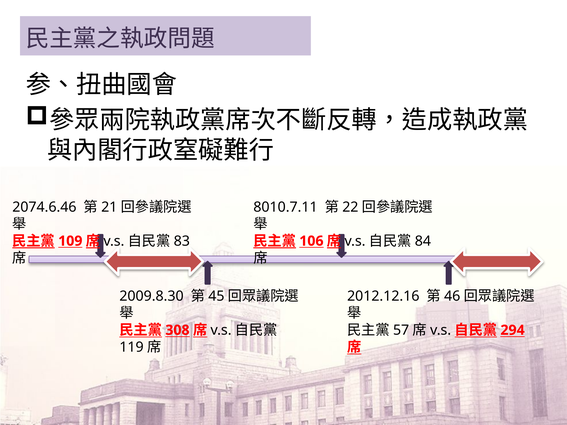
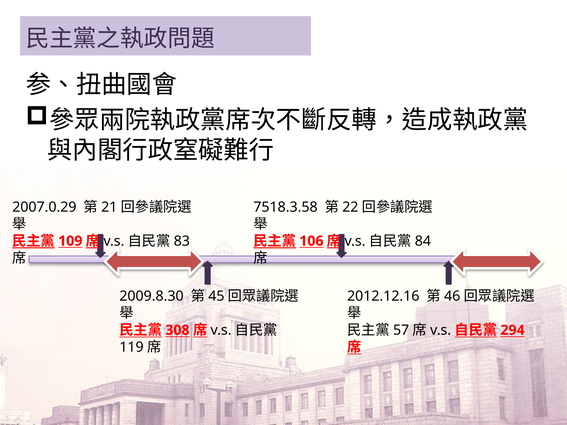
2074.6.46: 2074.6.46 -> 2007.0.29
8010.7.11: 8010.7.11 -> 7518.3.58
